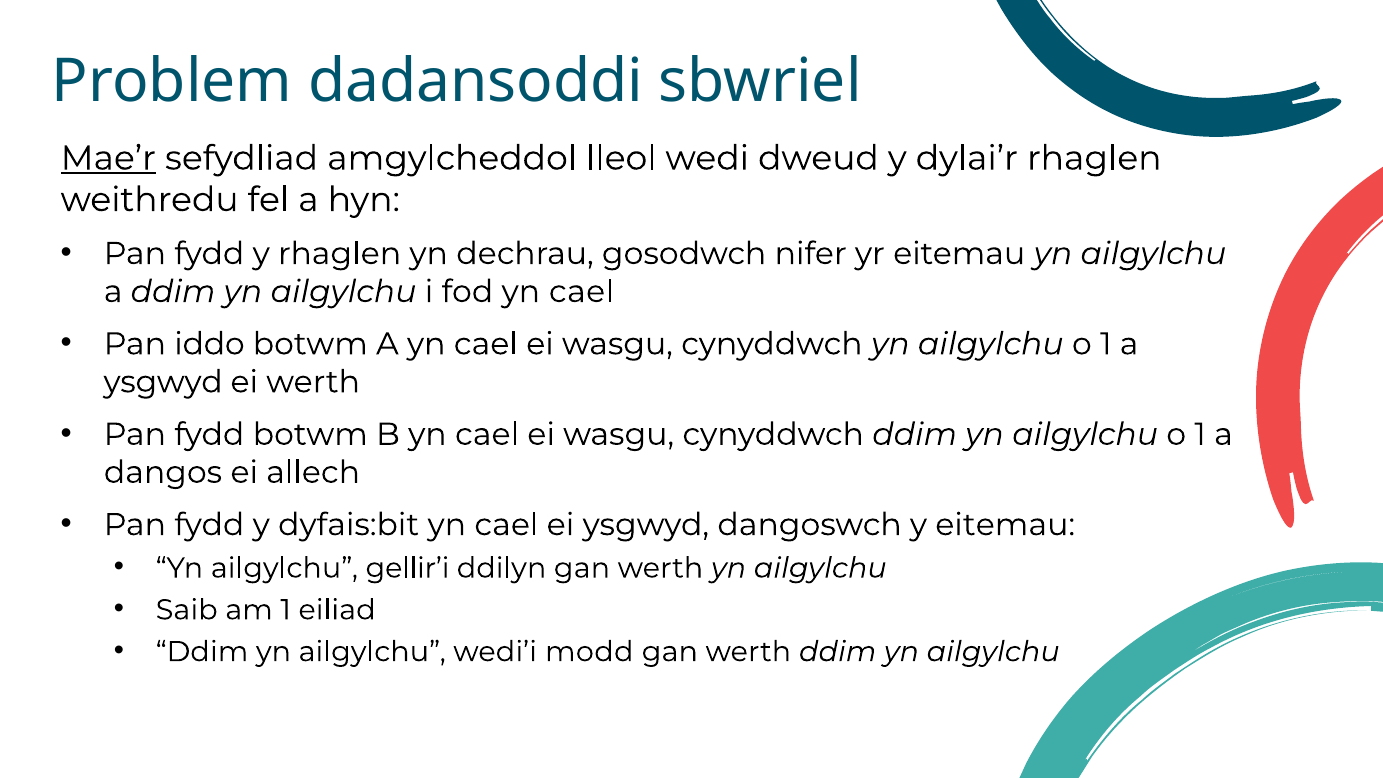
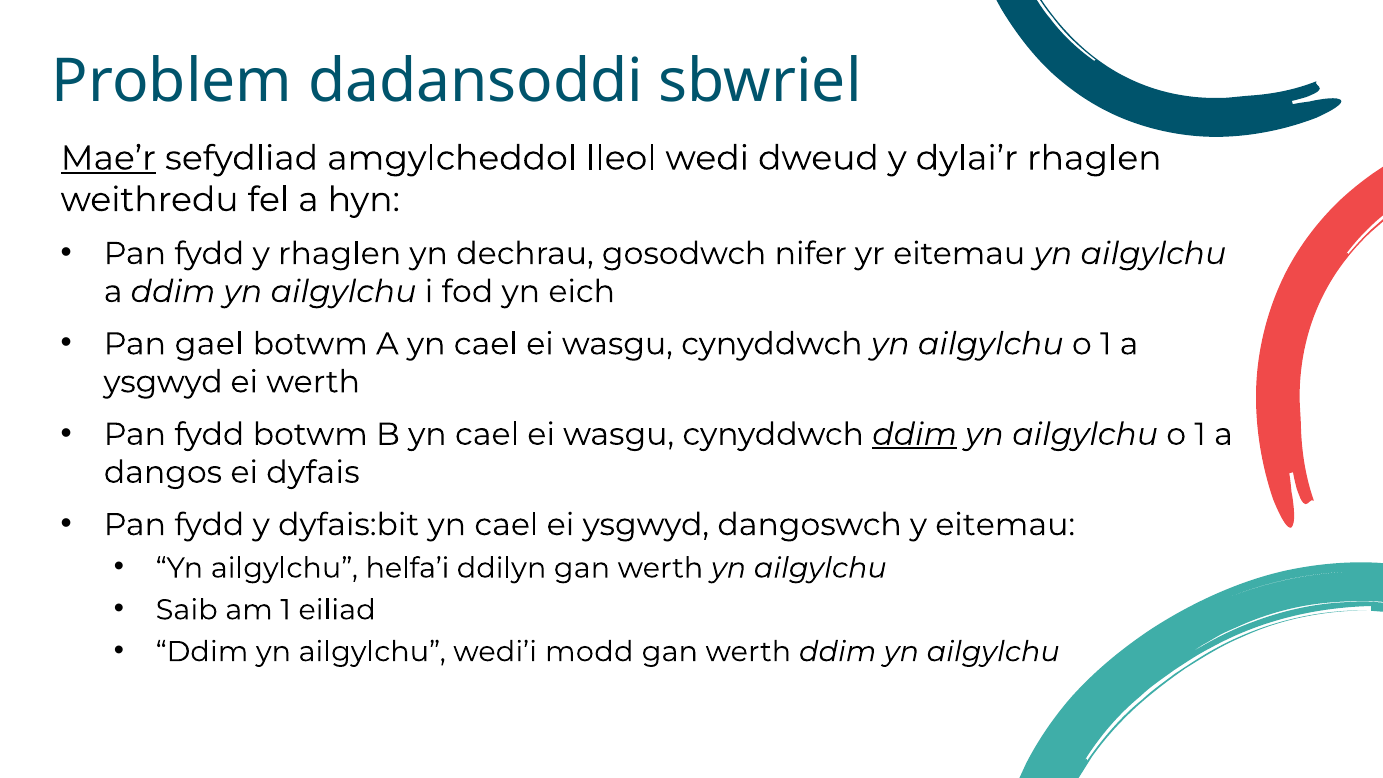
fod yn cael: cael -> eich
iddo: iddo -> gael
ddim at (915, 434) underline: none -> present
allech: allech -> dyfais
gellir’i: gellir’i -> helfa’i
